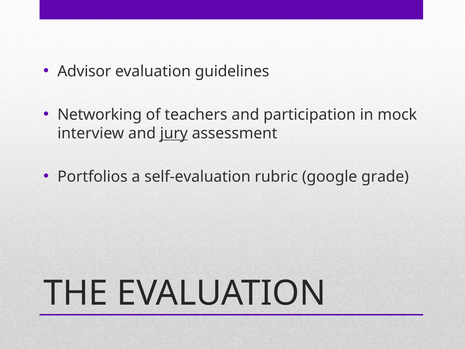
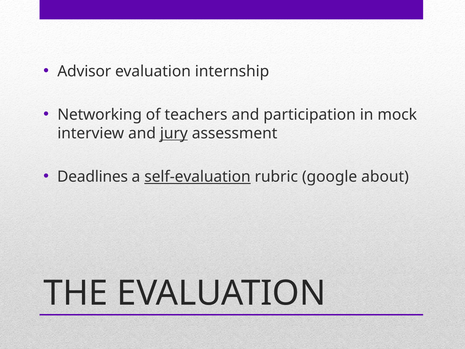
guidelines: guidelines -> internship
Portfolios: Portfolios -> Deadlines
self-evaluation underline: none -> present
grade: grade -> about
